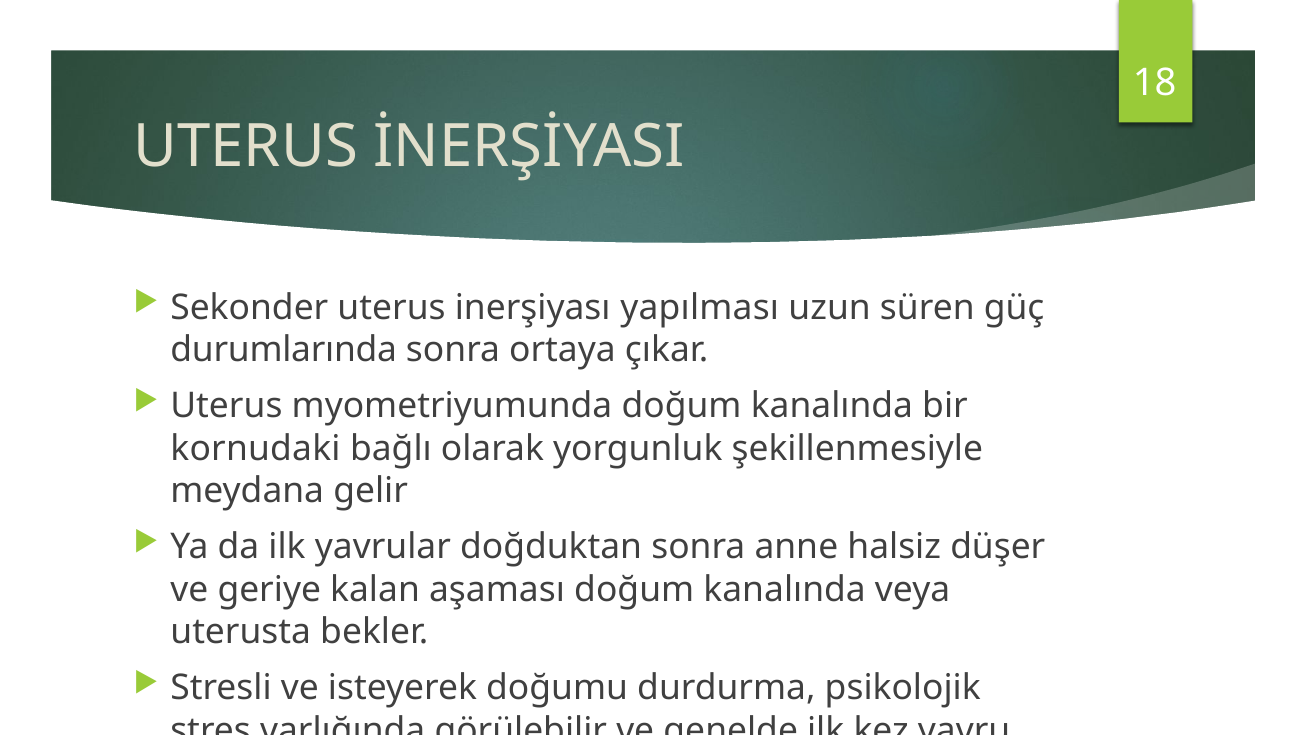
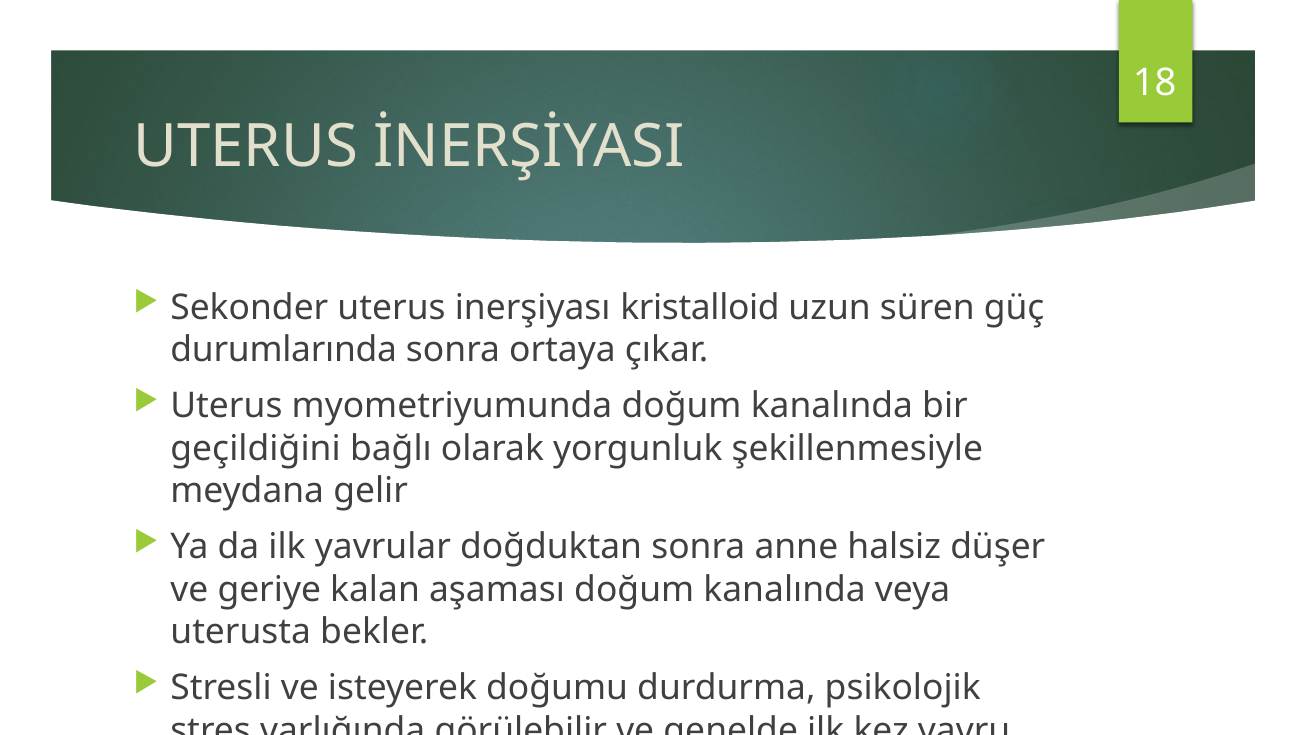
yapılması: yapılması -> kristalloid
kornudaki: kornudaki -> geçildiğini
